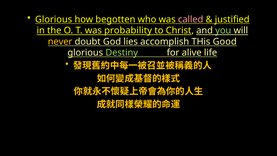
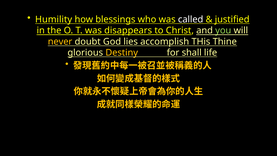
Glorious at (54, 19): Glorious -> Humility
begotten: begotten -> blessings
called colour: pink -> white
probability: probability -> disappears
Good: Good -> Thine
Destiny colour: light green -> yellow
alive: alive -> shall
